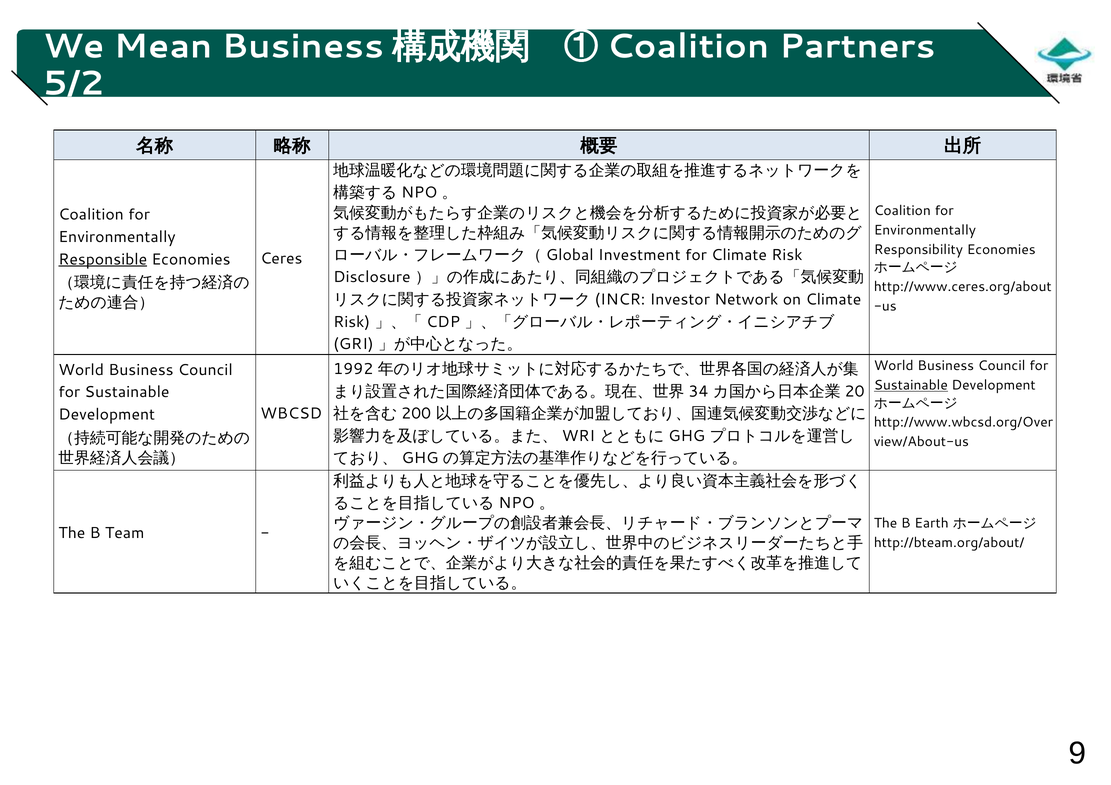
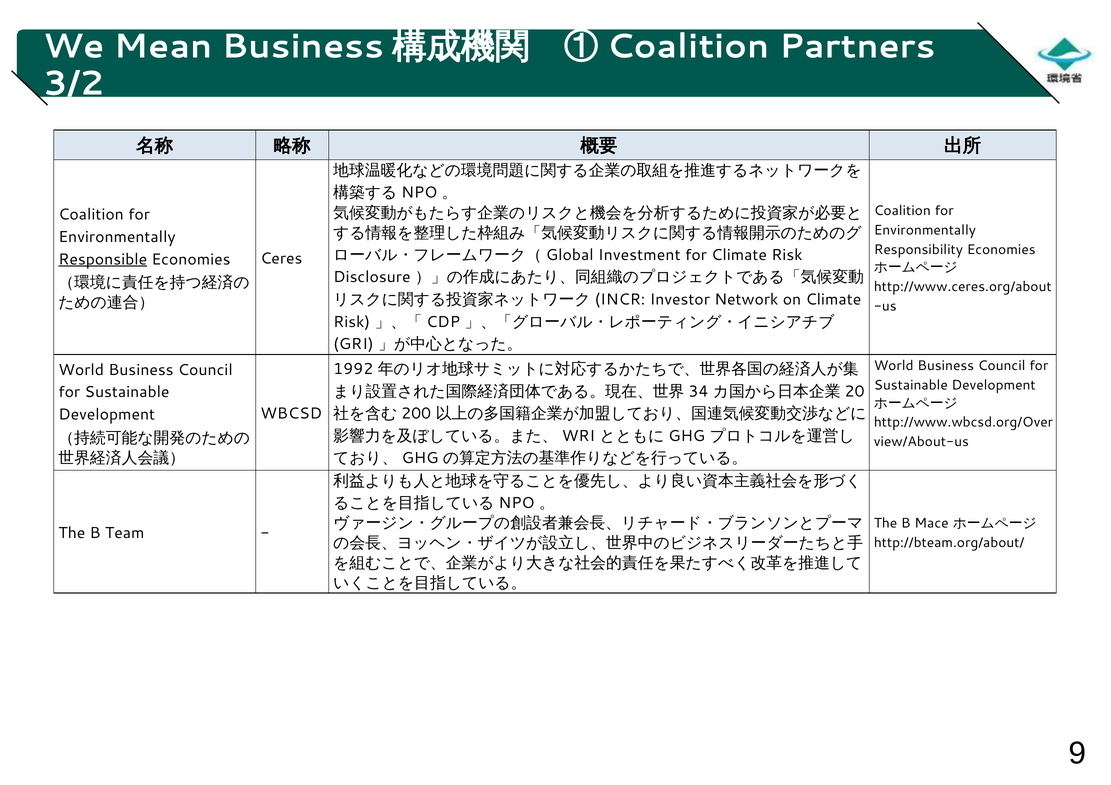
5/2: 5/2 -> 3/2
Sustainable at (911, 386) underline: present -> none
Earth: Earth -> Mace
